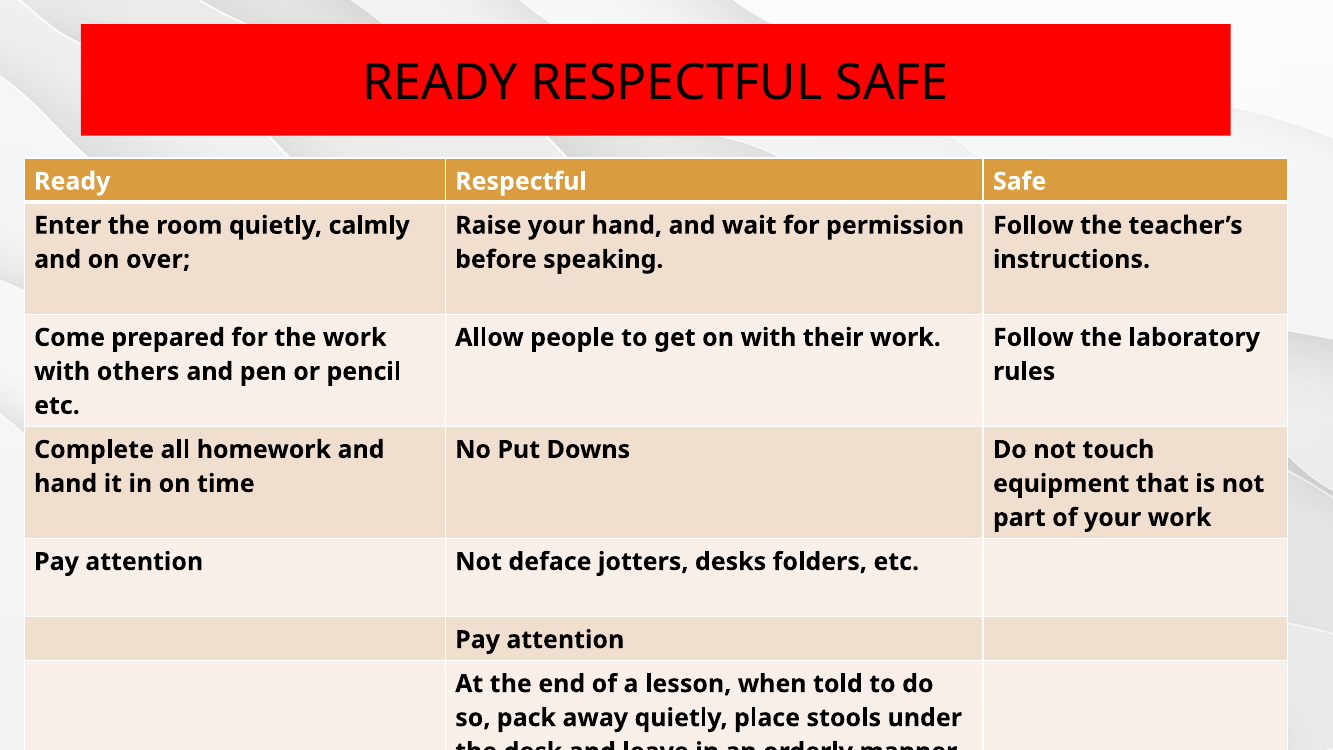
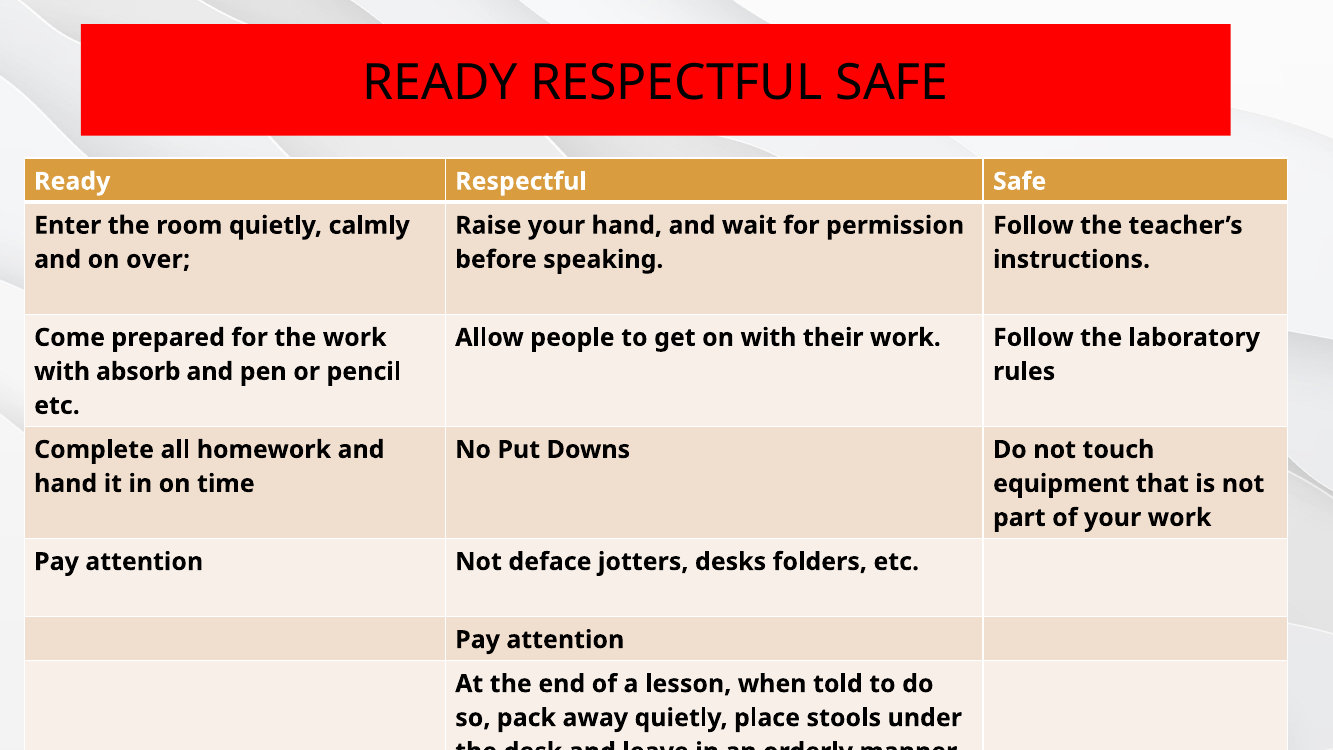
others: others -> absorb
